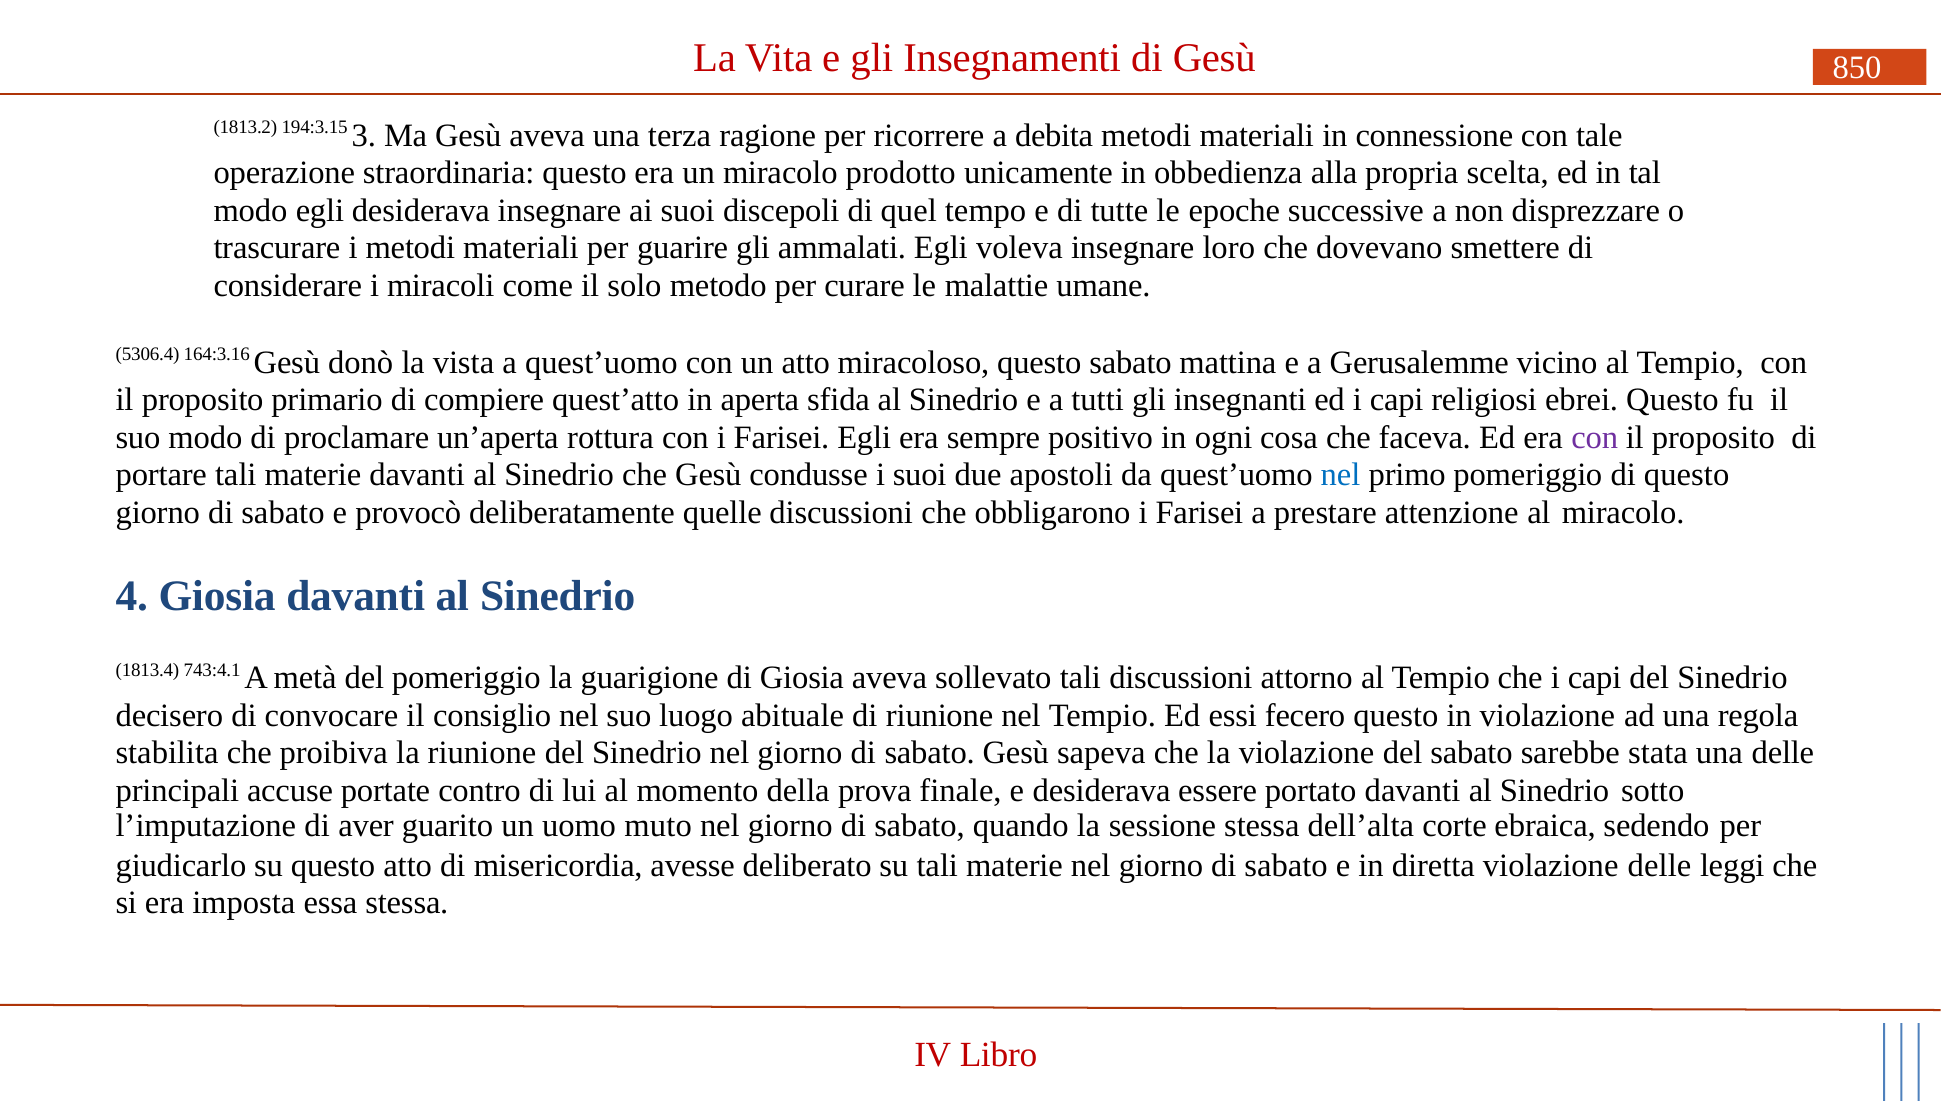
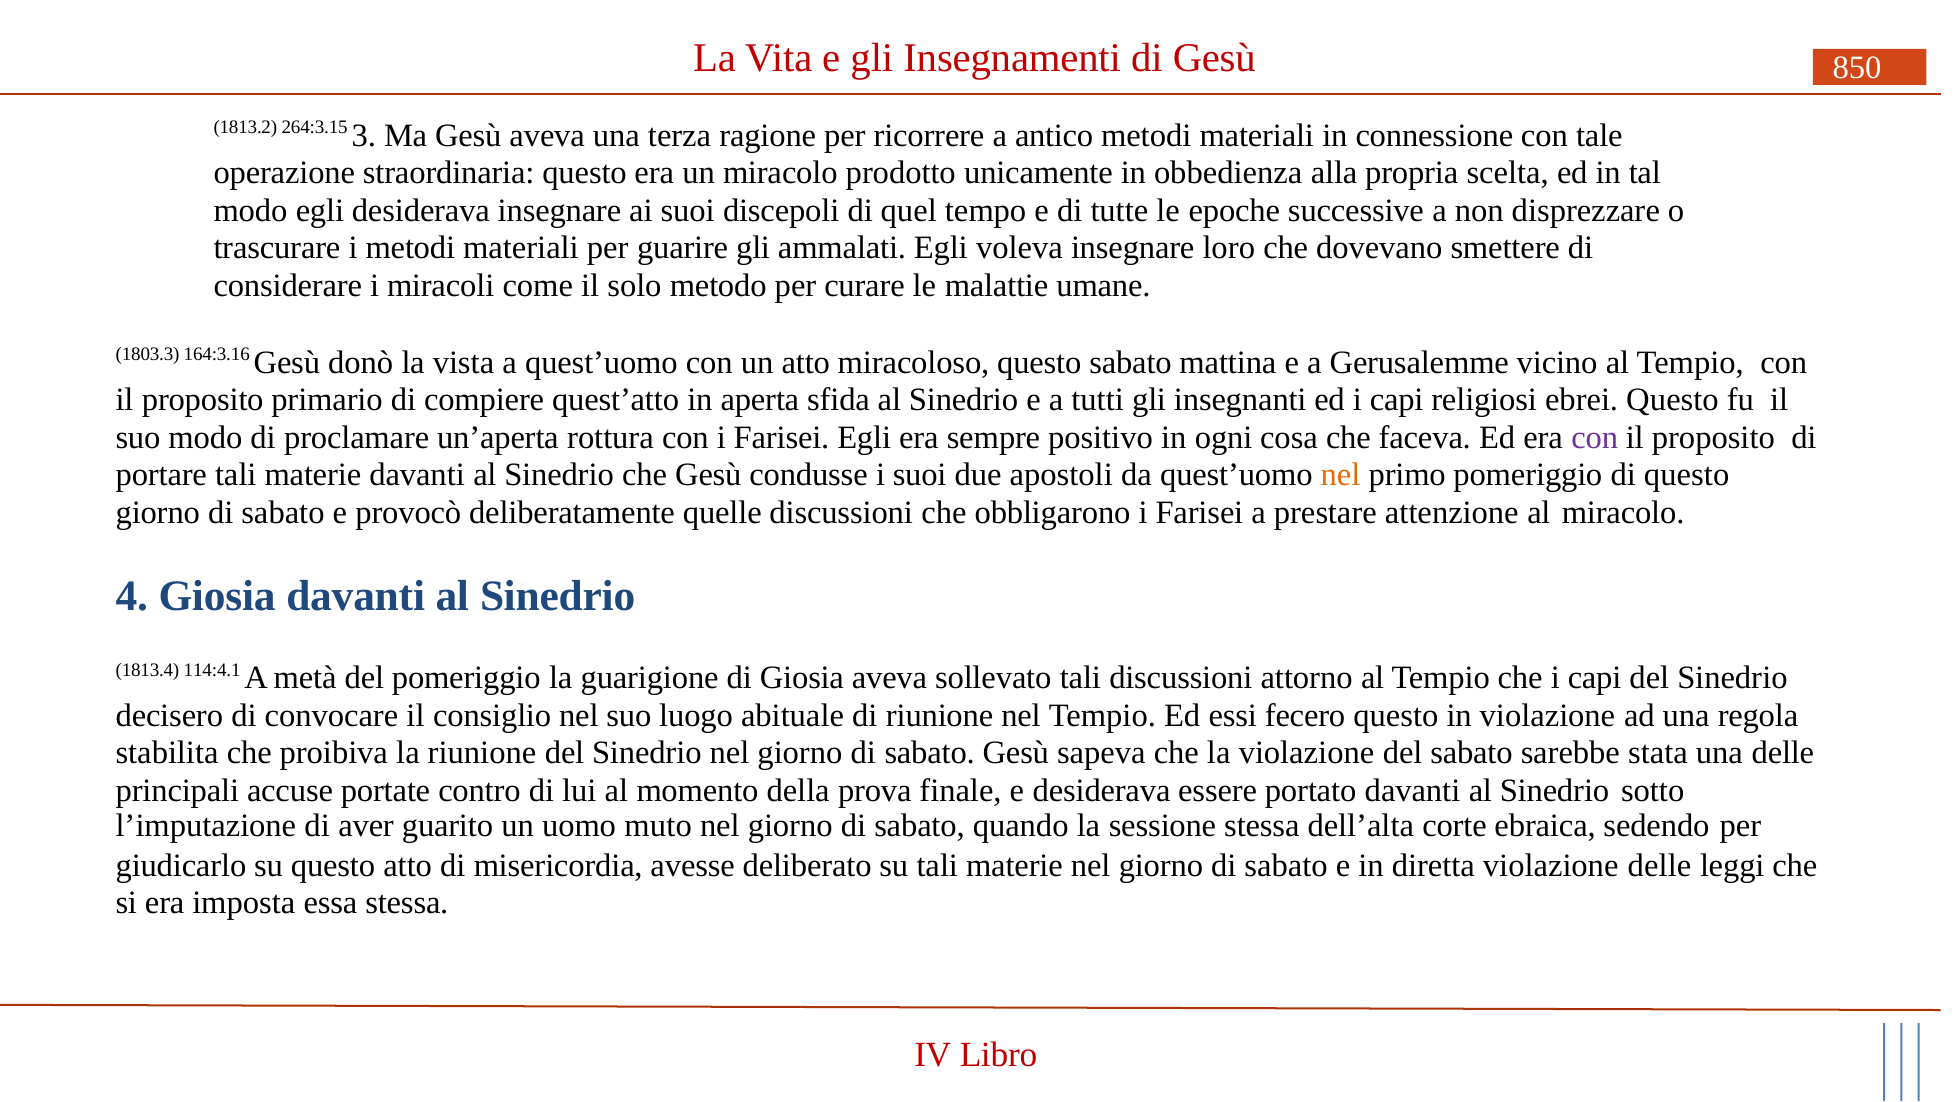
194:3.15: 194:3.15 -> 264:3.15
debita: debita -> antico
5306.4: 5306.4 -> 1803.3
nel at (1341, 475) colour: blue -> orange
743:4.1: 743:4.1 -> 114:4.1
